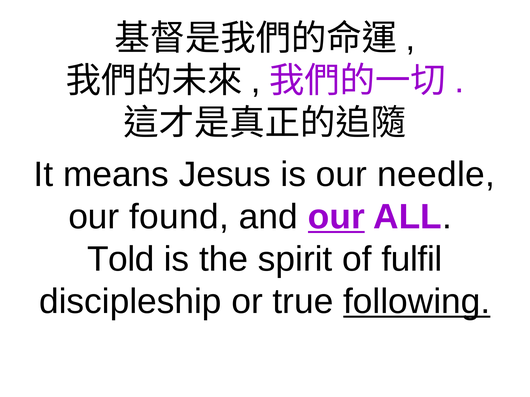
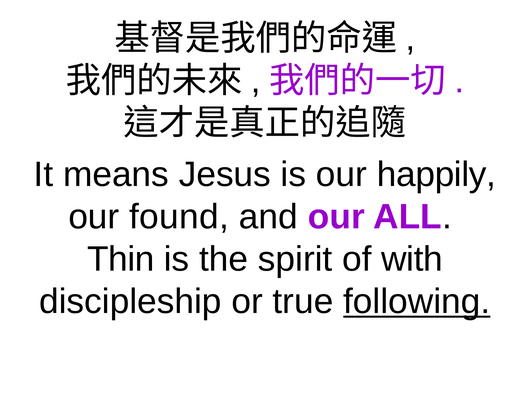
needle: needle -> happily
our at (336, 217) underline: present -> none
Told: Told -> Thin
fulfil: fulfil -> with
